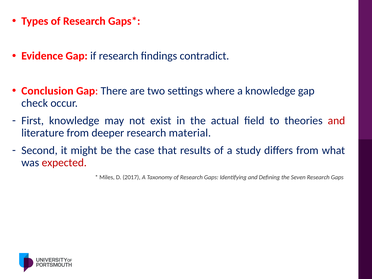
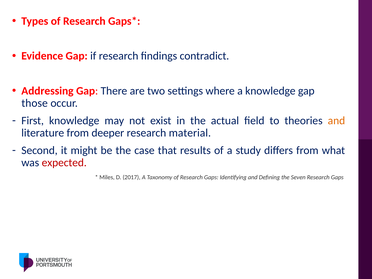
Conclusion: Conclusion -> Addressing
check: check -> those
and at (336, 121) colour: red -> orange
